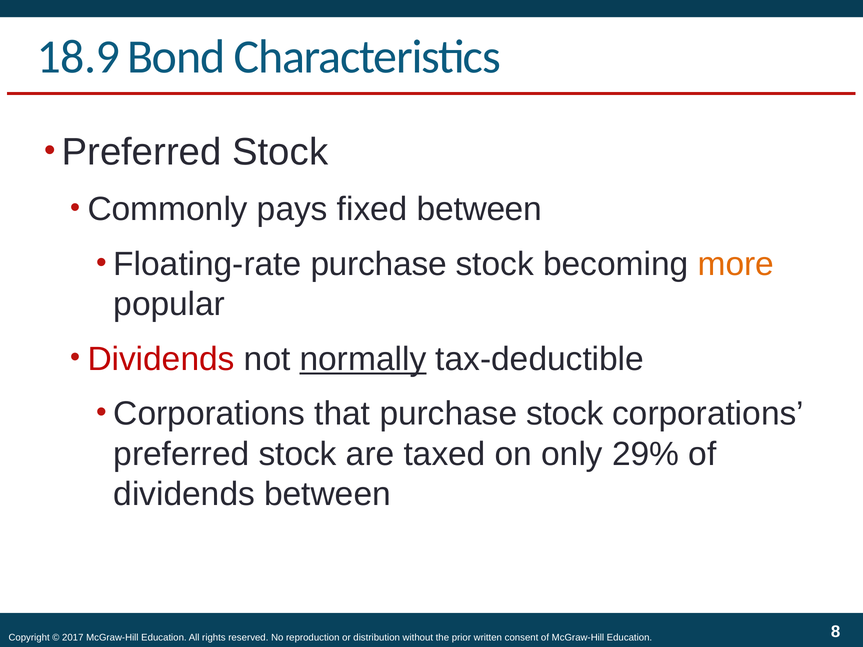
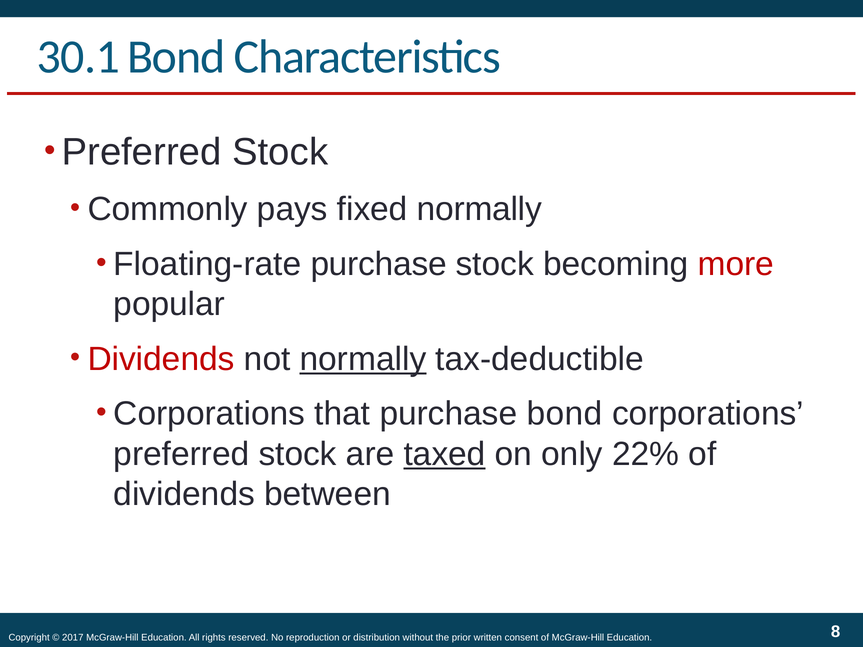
18.9: 18.9 -> 30.1
fixed between: between -> normally
more colour: orange -> red
that purchase stock: stock -> bond
taxed underline: none -> present
29%: 29% -> 22%
